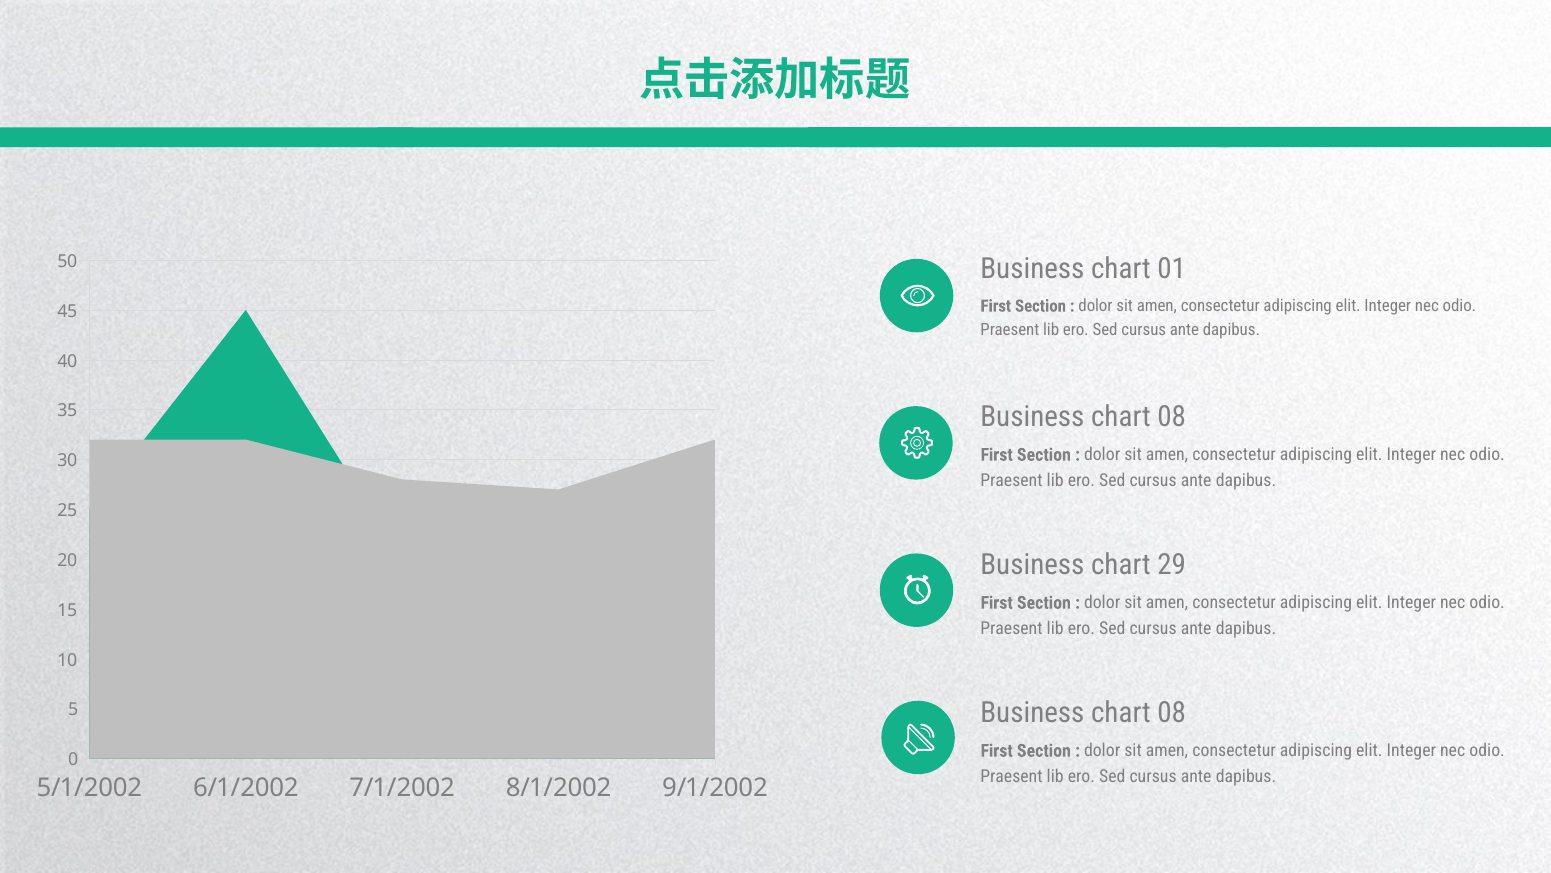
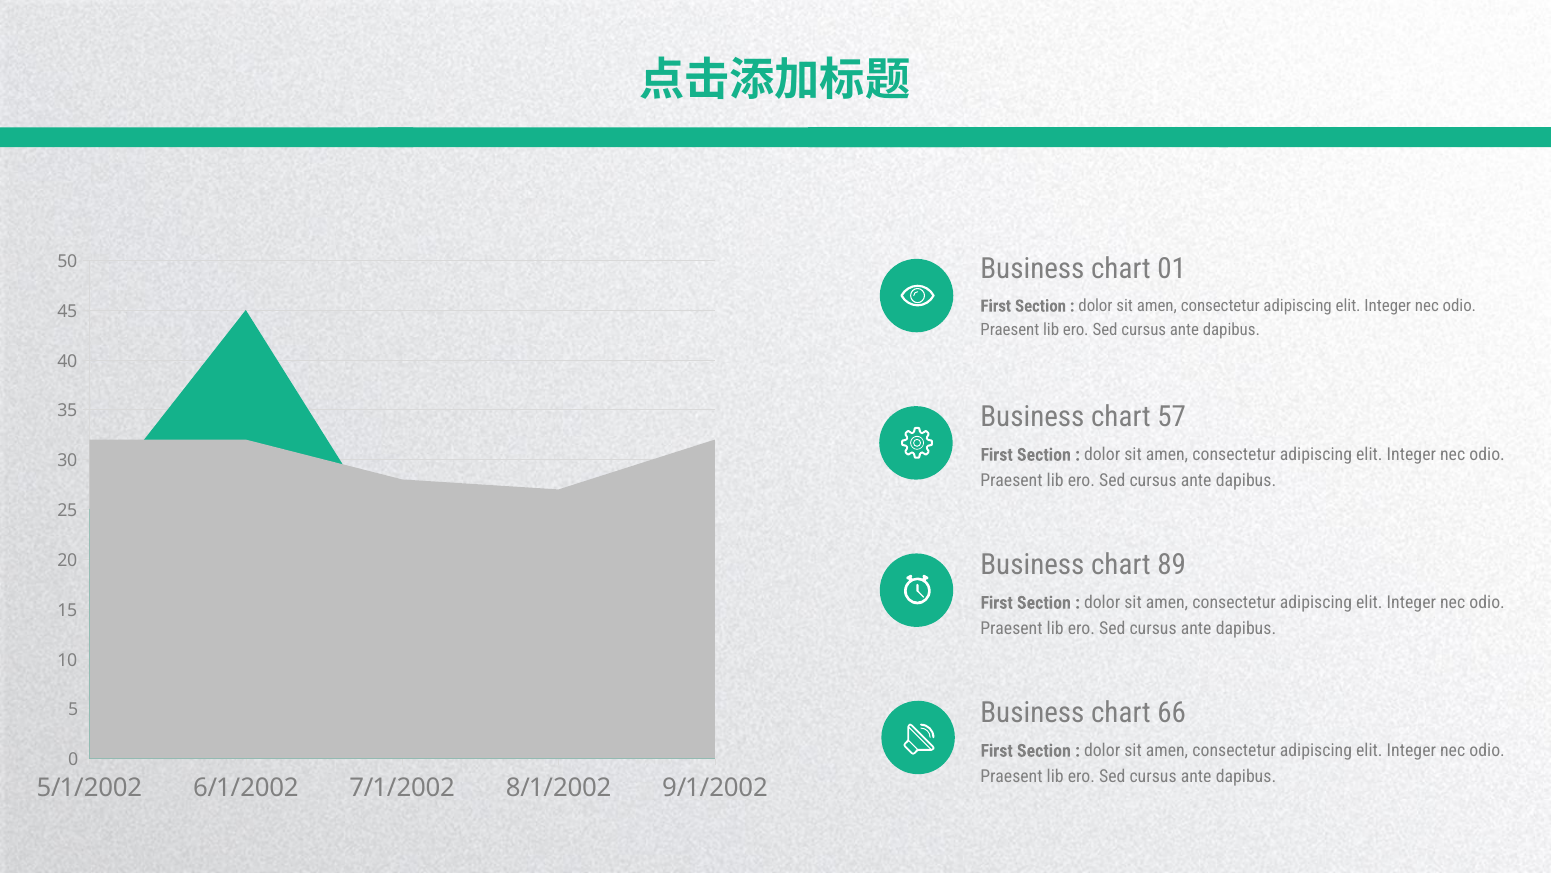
08 at (1172, 417): 08 -> 57
29: 29 -> 89
08 at (1172, 712): 08 -> 66
